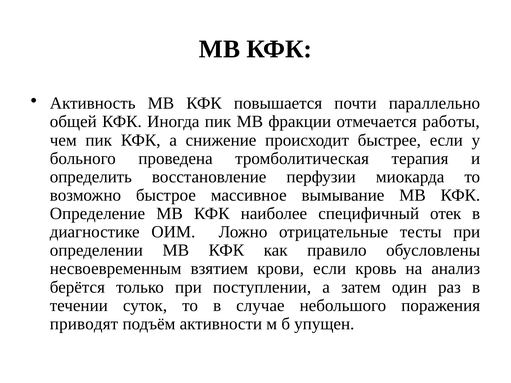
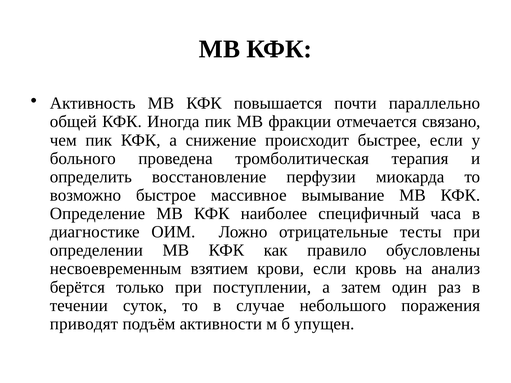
работы: работы -> связано
отек: отек -> часа
